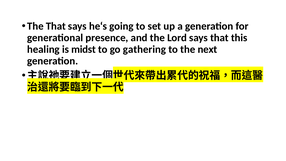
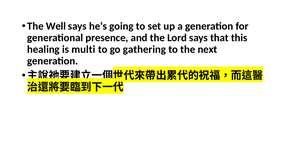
The That: That -> Well
midst: midst -> multi
